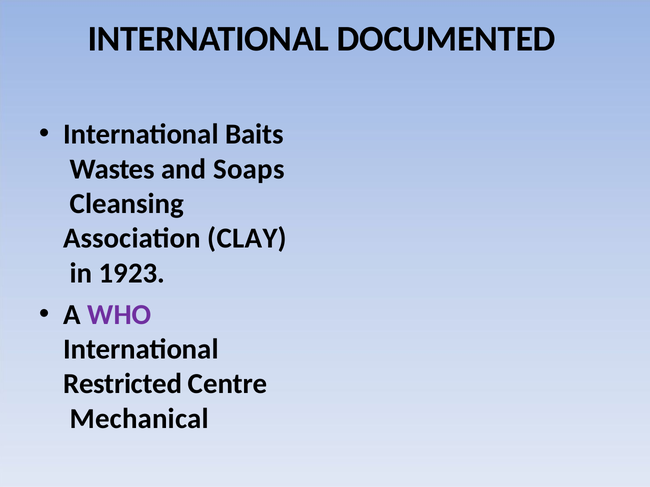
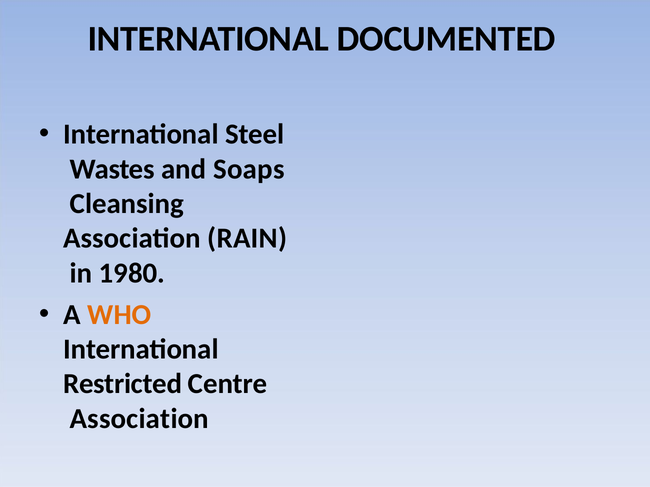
Baits: Baits -> Steel
CLAY: CLAY -> RAIN
1923: 1923 -> 1980
WHO colour: purple -> orange
Mechanical at (139, 419): Mechanical -> Association
